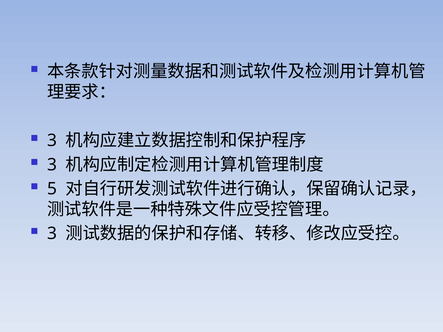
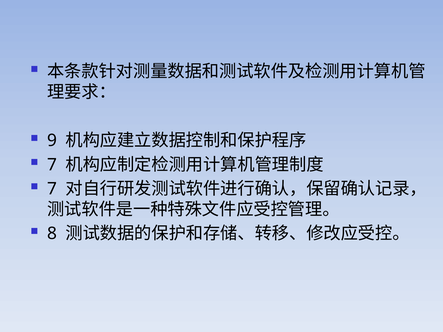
3 at (52, 141): 3 -> 9
3 at (52, 165): 3 -> 7
5 at (52, 189): 5 -> 7
3 at (52, 234): 3 -> 8
